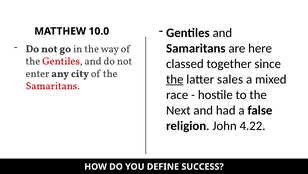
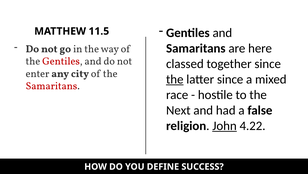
10.0: 10.0 -> 11.5
latter sales: sales -> since
John underline: none -> present
